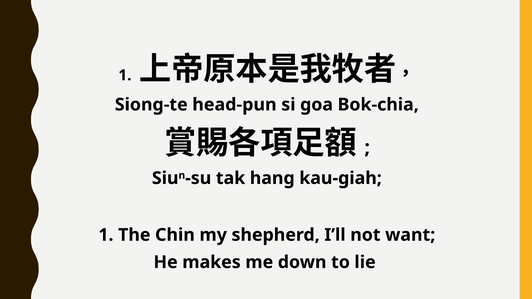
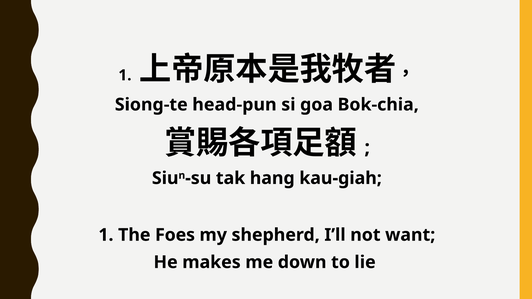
Chin: Chin -> Foes
